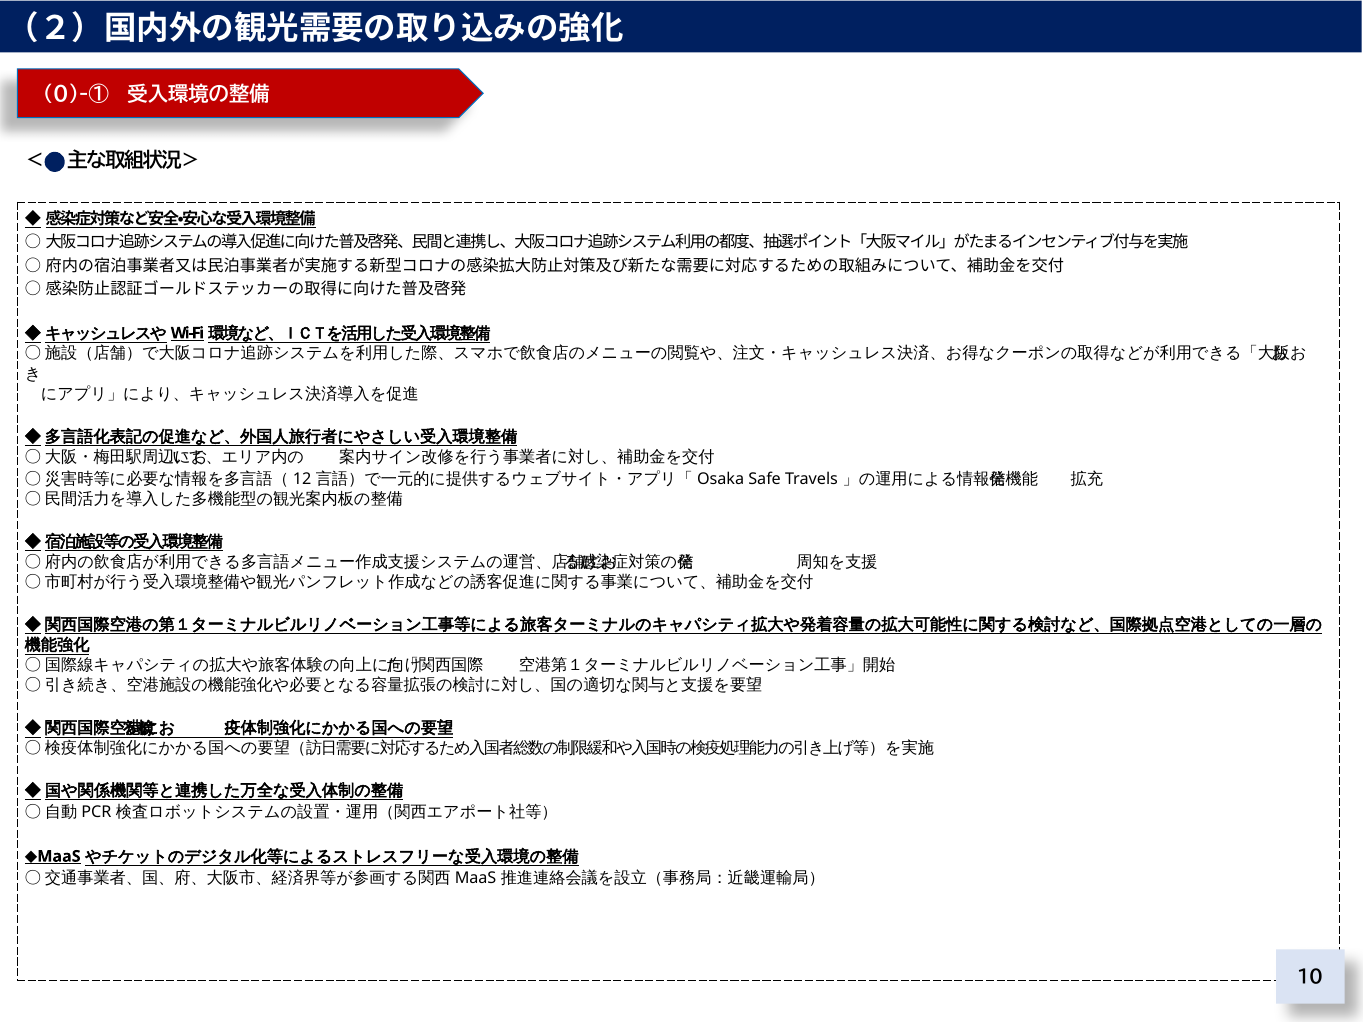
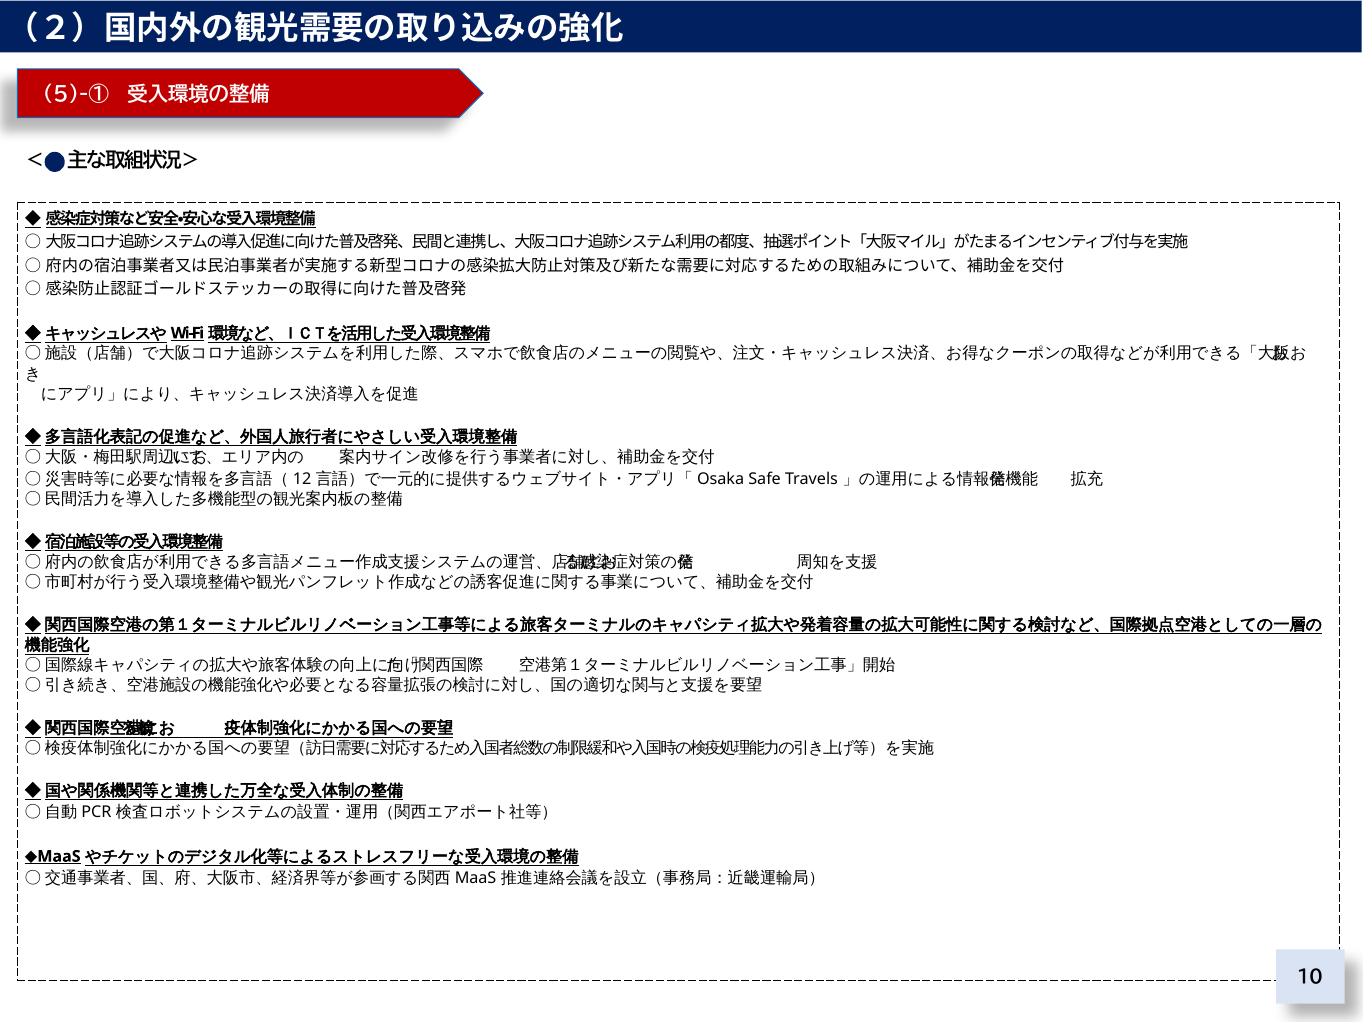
0)-①: 0)-① -> 5)-①
